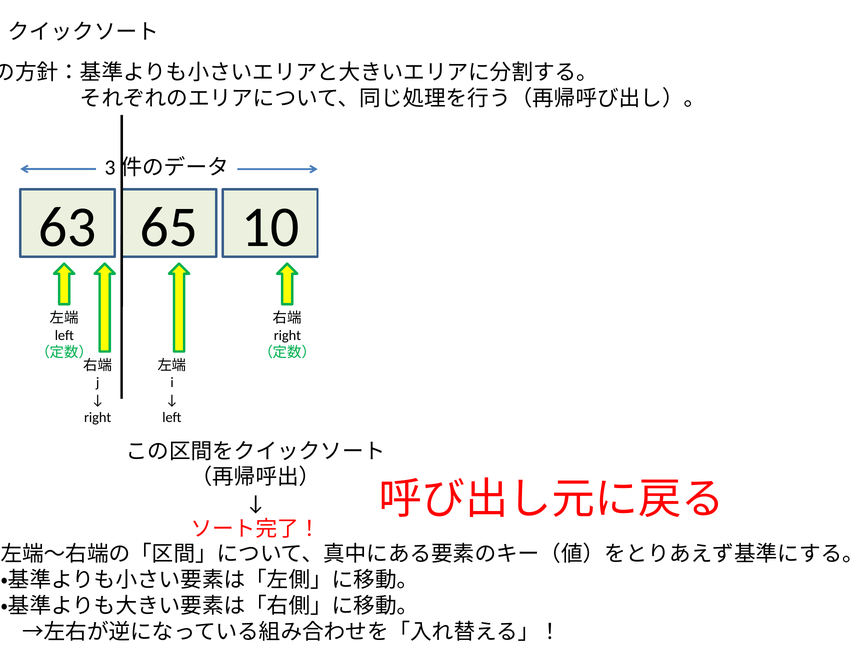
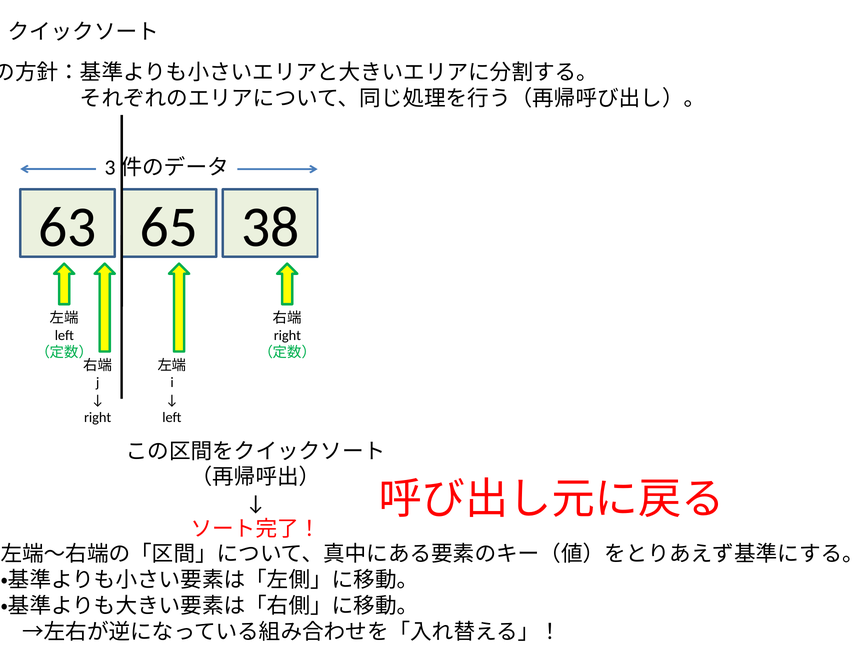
10: 10 -> 38
